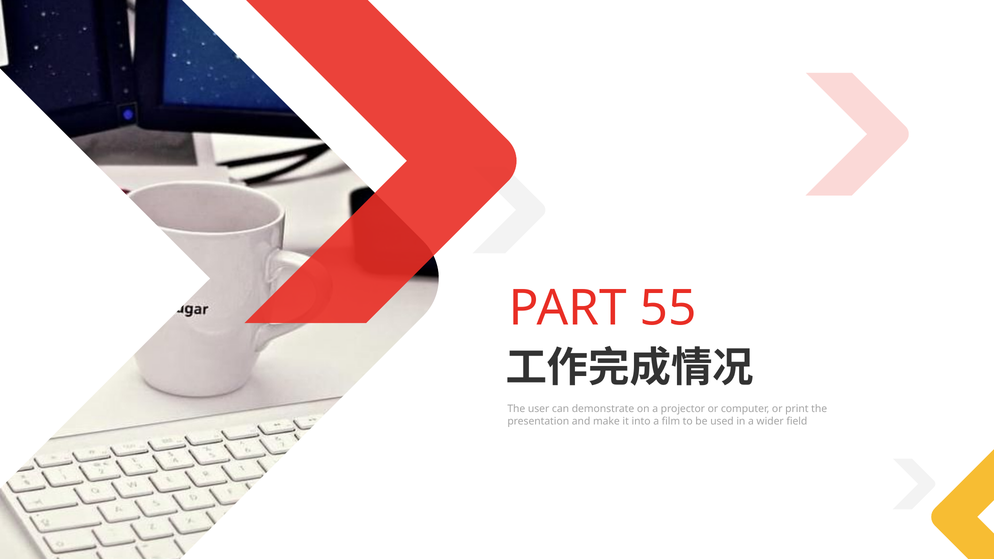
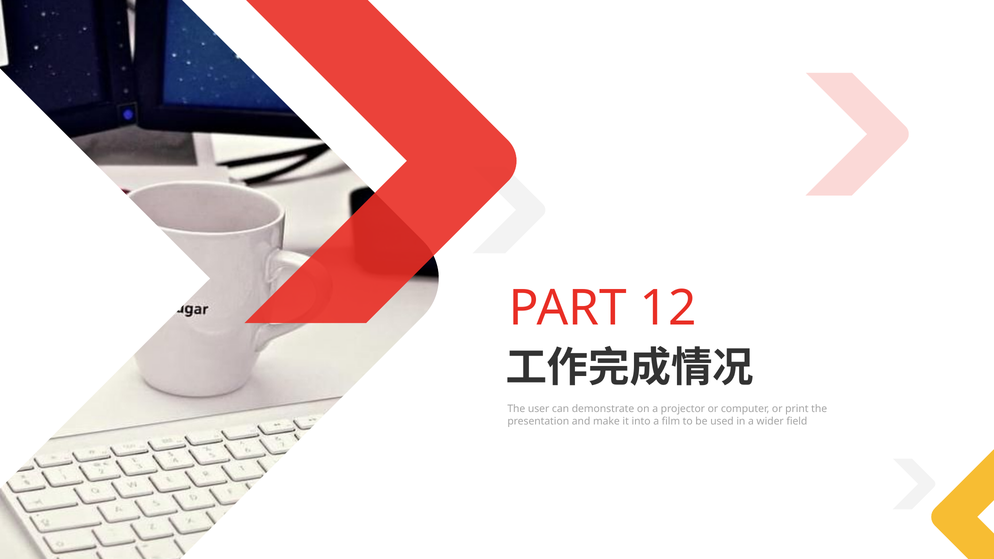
55: 55 -> 12
